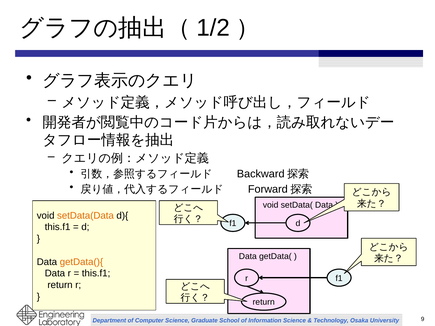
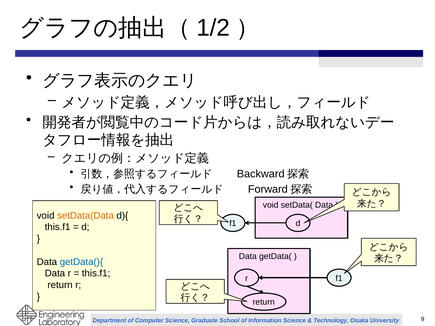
getData(){ colour: orange -> blue
